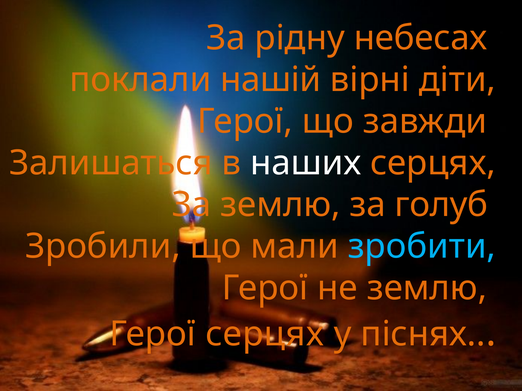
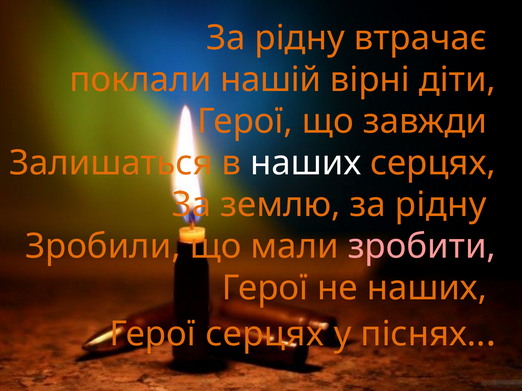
небесах: небесах -> втрачає
землю за голуб: голуб -> рідну
зробити colour: light blue -> pink
не землю: землю -> наших
